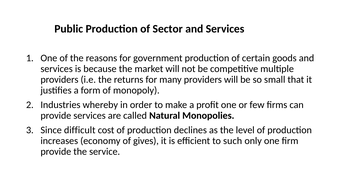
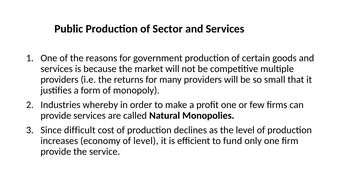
of gives: gives -> level
such: such -> fund
